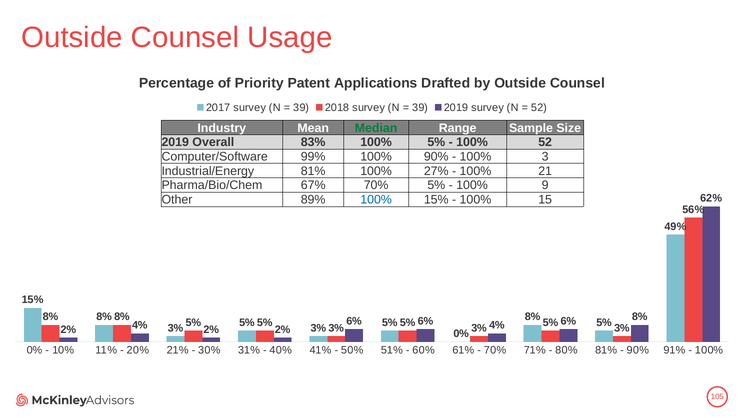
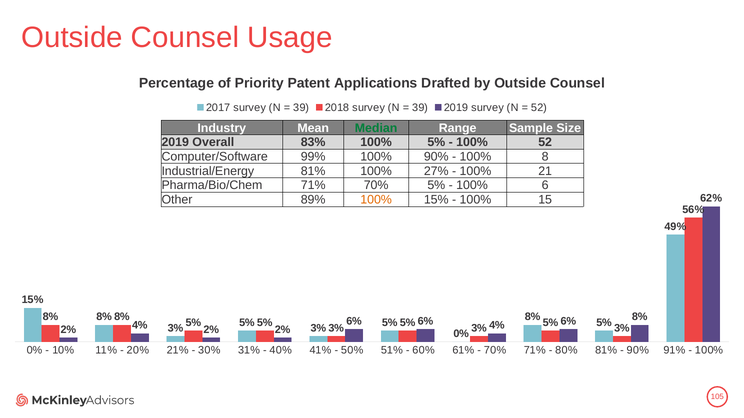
3: 3 -> 8
Pharma/Bio/Chem 67%: 67% -> 71%
9: 9 -> 6
100% at (376, 200) colour: blue -> orange
